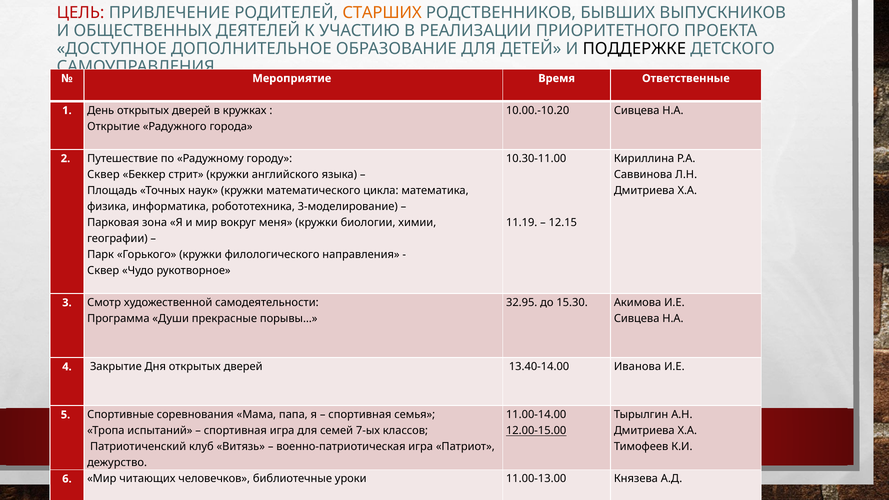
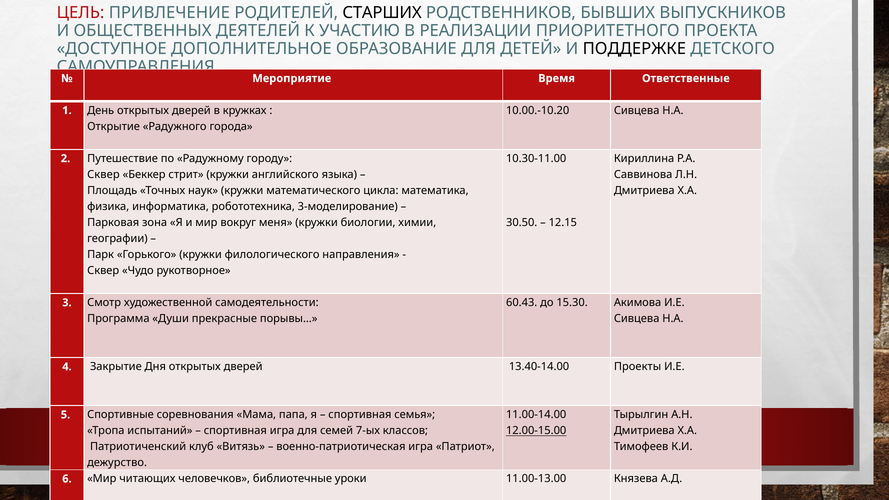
СТАРШИХ colour: orange -> black
11.19: 11.19 -> 30.50
32.95: 32.95 -> 60.43
13.40-14.00 Иванова: Иванова -> Проекты
